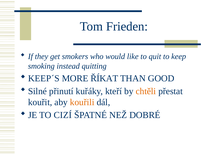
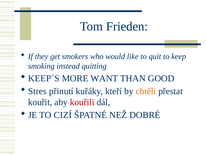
ŘÍKAT: ŘÍKAT -> WANT
Silné: Silné -> Stres
kouřili colour: orange -> red
